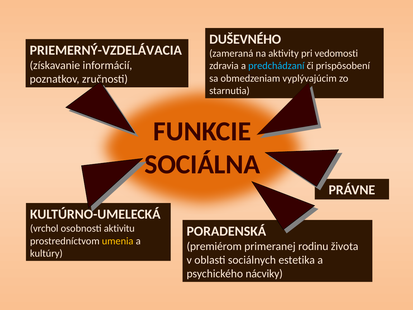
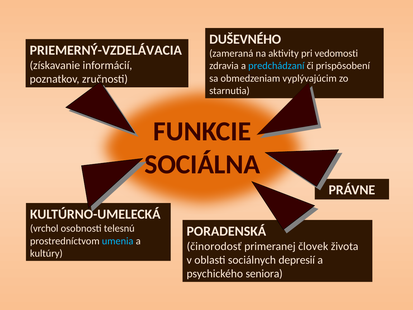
aktivitu: aktivitu -> telesnú
umenia colour: yellow -> light blue
premiérom: premiérom -> činorodosť
rodinu: rodinu -> človek
estetika: estetika -> depresií
nácviky: nácviky -> seniora
